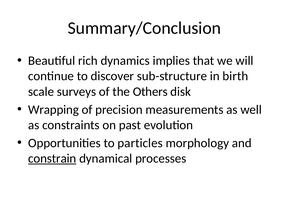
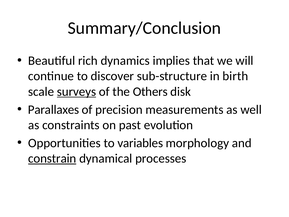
surveys underline: none -> present
Wrapping: Wrapping -> Parallaxes
particles: particles -> variables
